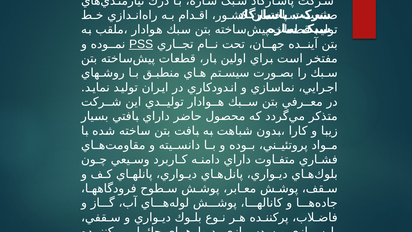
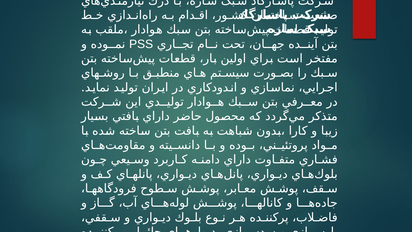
PSS underline: present -> none
